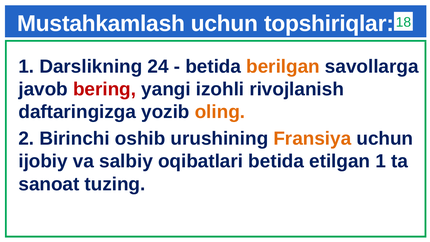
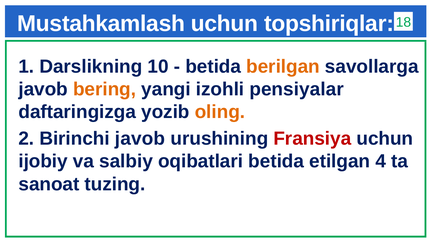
24: 24 -> 10
bering colour: red -> orange
rivojlanish: rivojlanish -> pensiyalar
Birinchi oshib: oshib -> javob
Fransiya colour: orange -> red
etilgan 1: 1 -> 4
